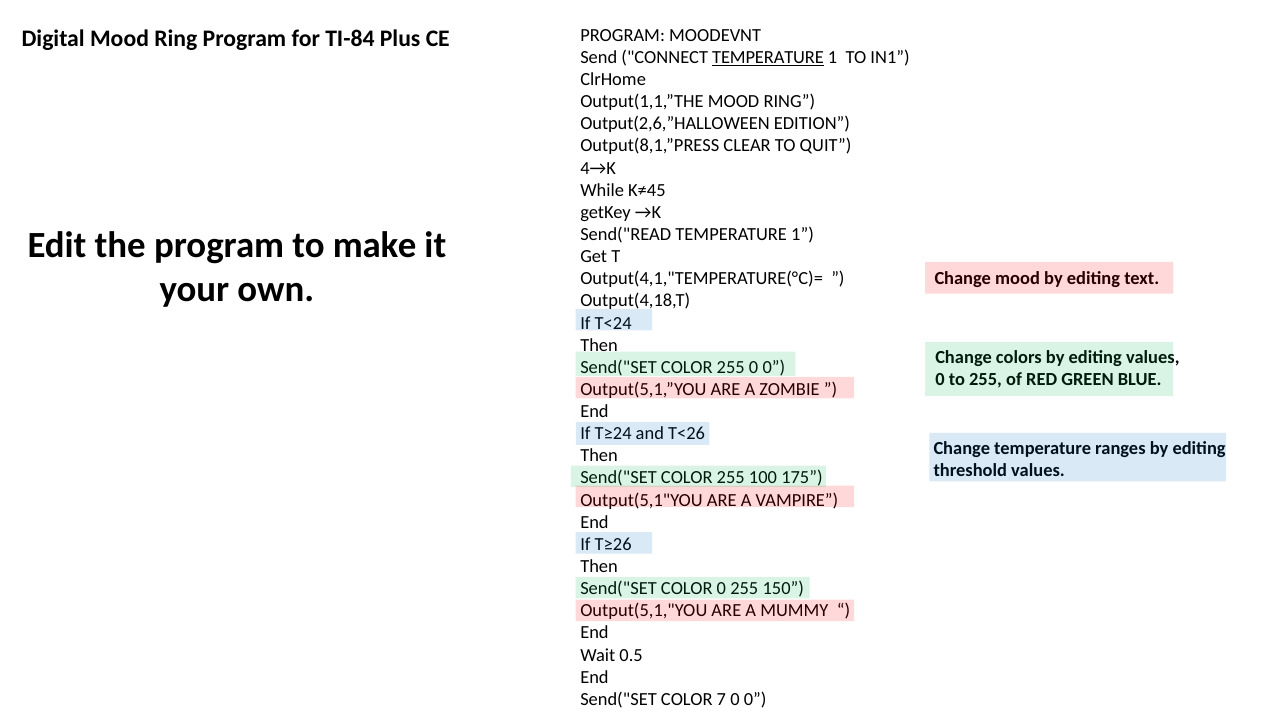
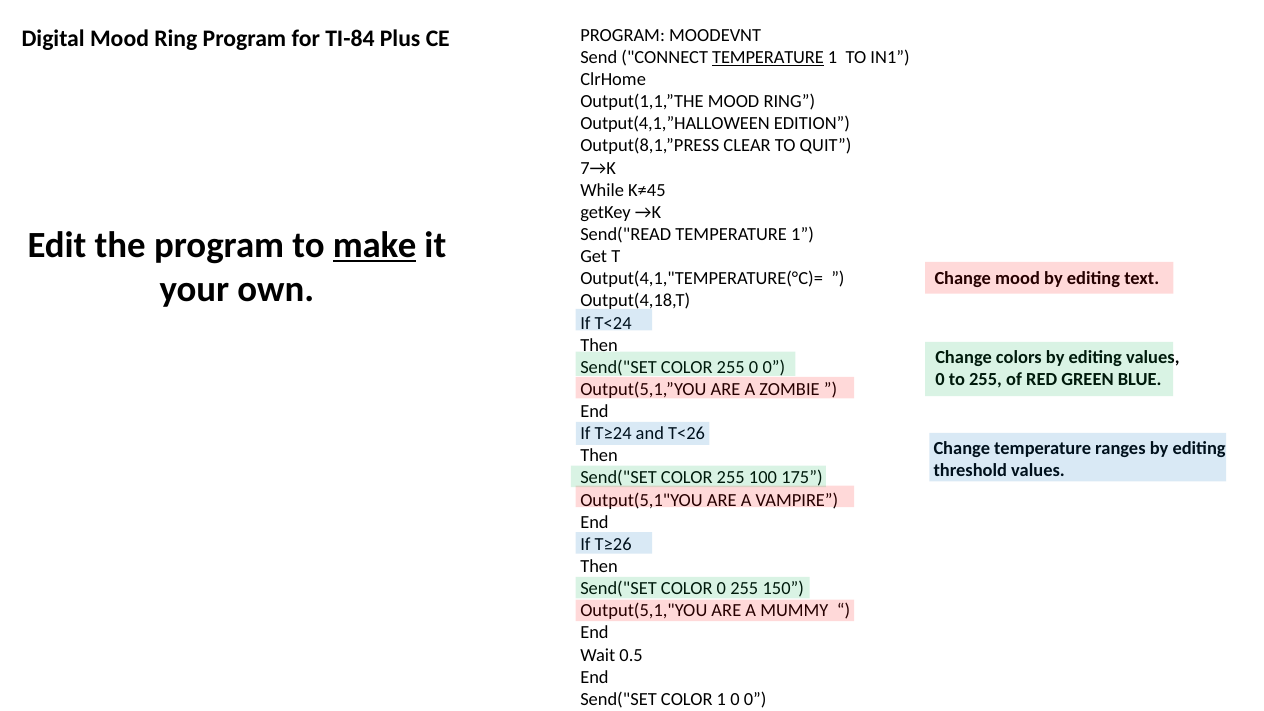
Output(2,6,”HALLOWEEN: Output(2,6,”HALLOWEEN -> Output(4,1,”HALLOWEEN
4→K: 4→K -> 7→K
make underline: none -> present
COLOR 7: 7 -> 1
